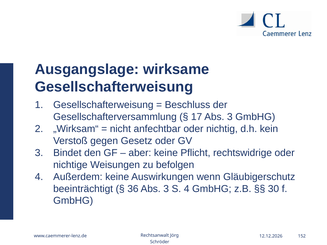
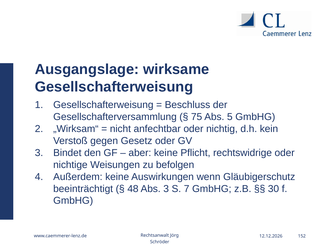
17: 17 -> 75
3 at (230, 117): 3 -> 5
36: 36 -> 48
S 4: 4 -> 7
